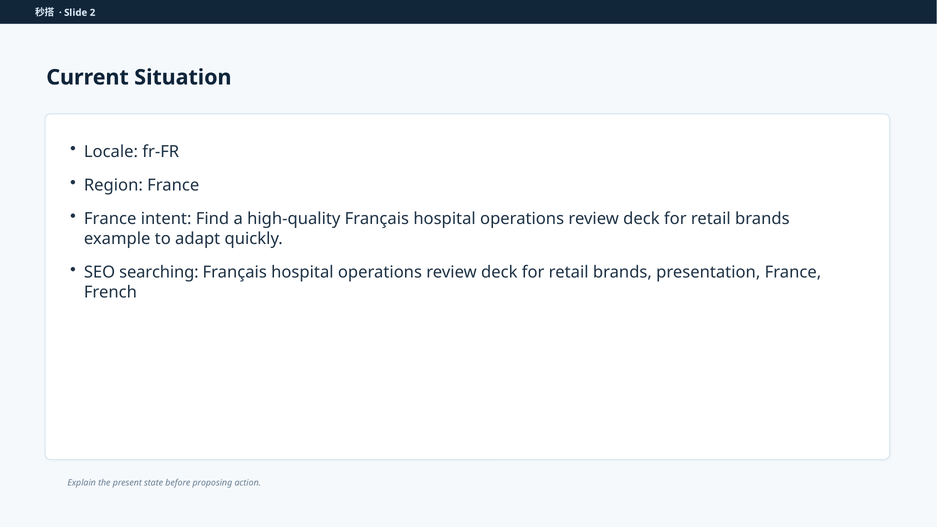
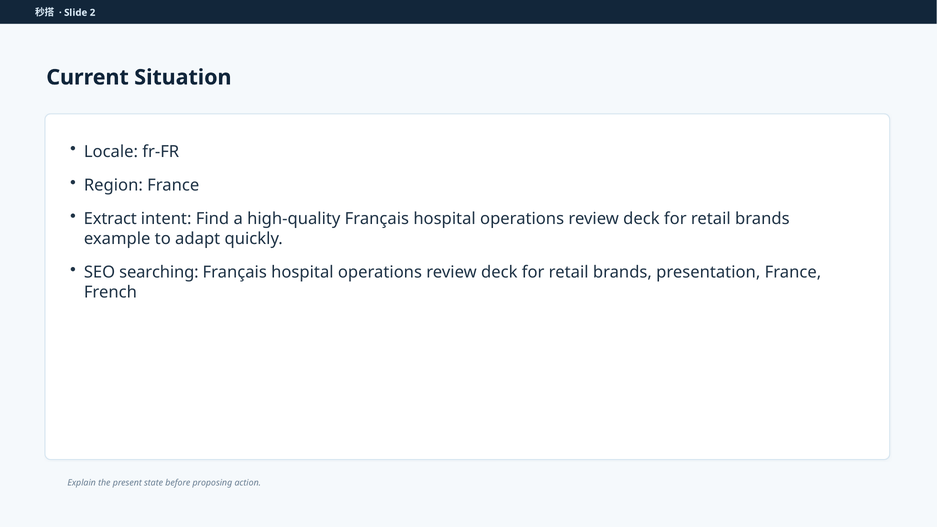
France at (110, 219): France -> Extract
